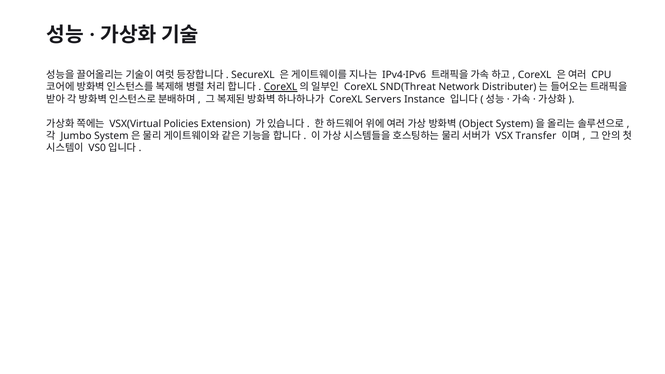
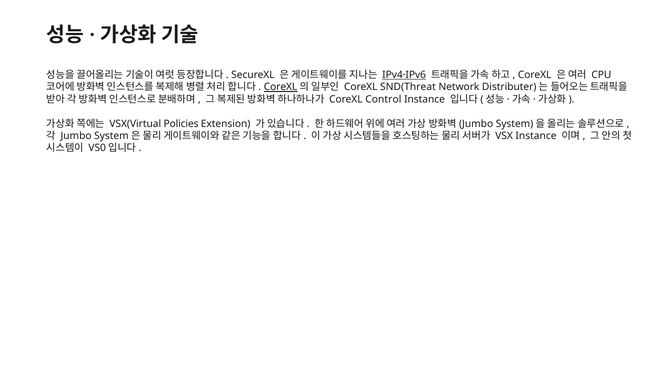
IPv4·IPv6 underline: none -> present
Servers: Servers -> Control
Object at (476, 124): Object -> Jumbo
VSX Transfer: Transfer -> Instance
